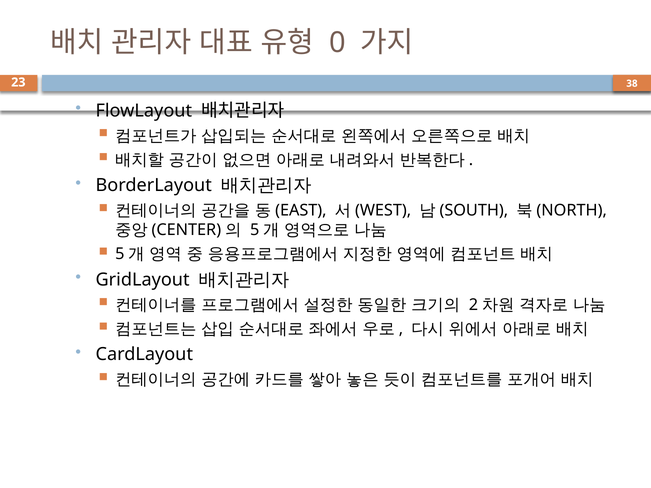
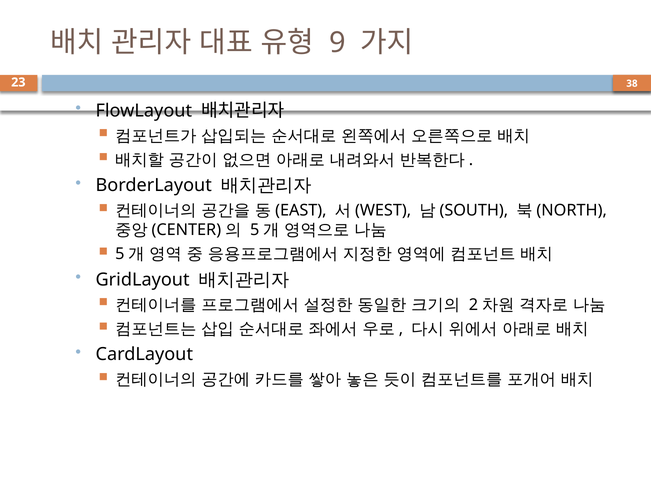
0: 0 -> 9
